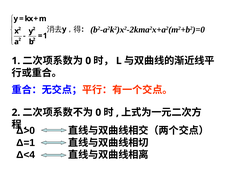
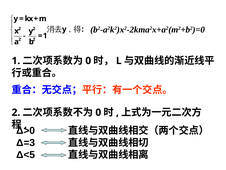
Δ=1: Δ=1 -> Δ=3
Δ<4: Δ<4 -> Δ<5
